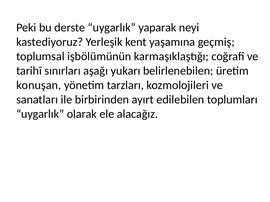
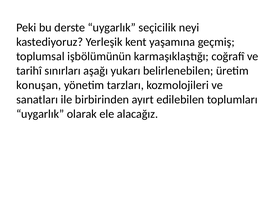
yaparak: yaparak -> seçicilik
